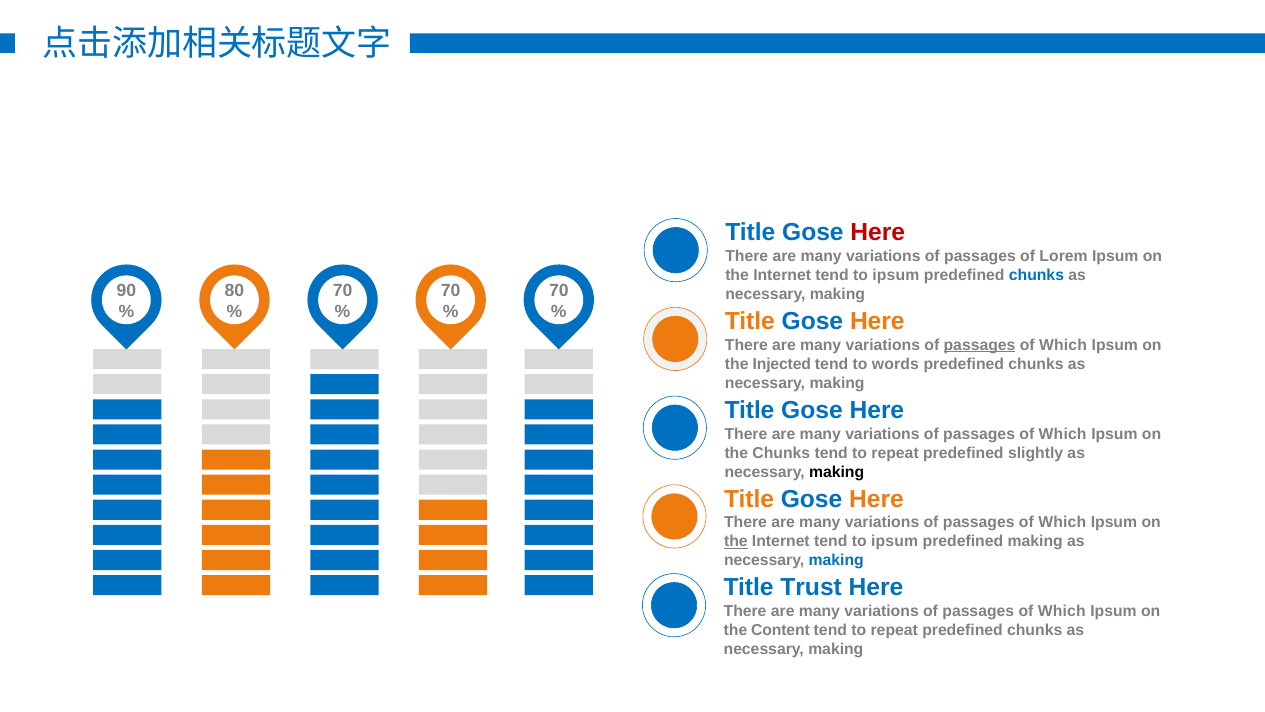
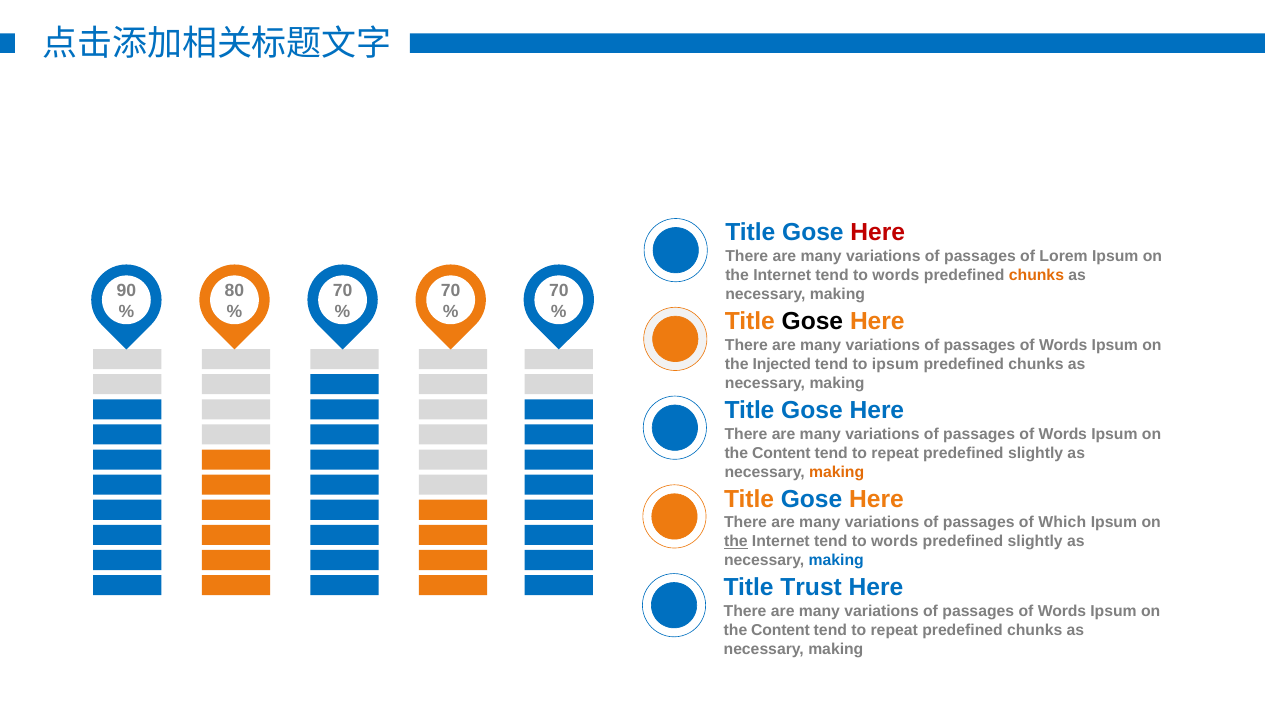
ipsum at (896, 275): ipsum -> words
chunks at (1036, 275) colour: blue -> orange
Gose at (812, 321) colour: blue -> black
passages at (980, 345) underline: present -> none
Which at (1063, 345): Which -> Words
to words: words -> ipsum
Which at (1063, 434): Which -> Words
Chunks at (781, 453): Chunks -> Content
making at (837, 472) colour: black -> orange
ipsum at (895, 541): ipsum -> words
making at (1035, 541): making -> slightly
Which at (1062, 611): Which -> Words
